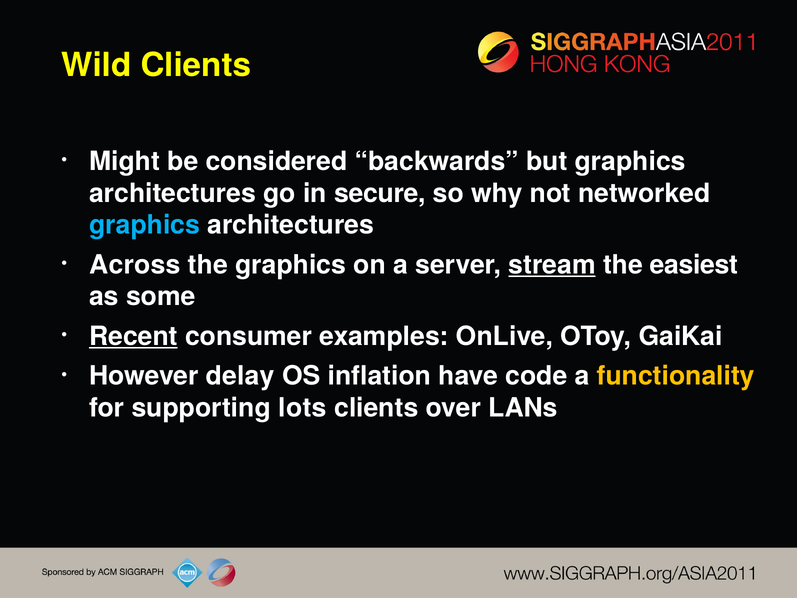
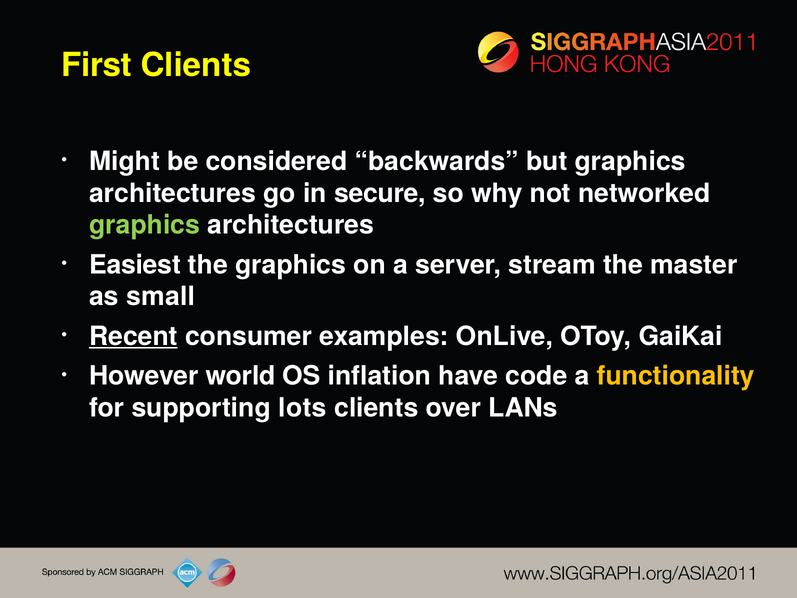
Wild: Wild -> First
graphics at (145, 225) colour: light blue -> light green
Across: Across -> Easiest
stream underline: present -> none
easiest: easiest -> master
some: some -> small
delay: delay -> world
